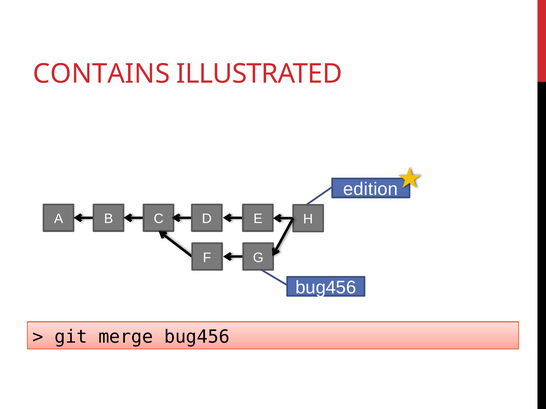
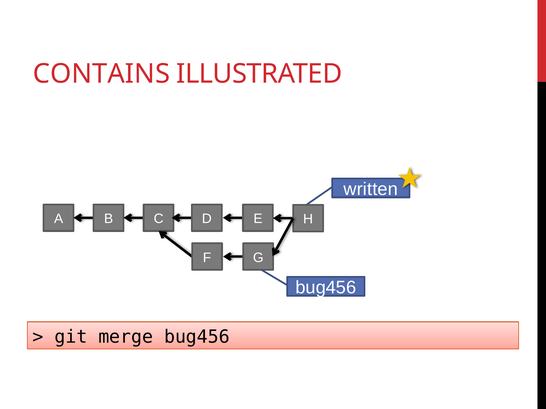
edition: edition -> written
